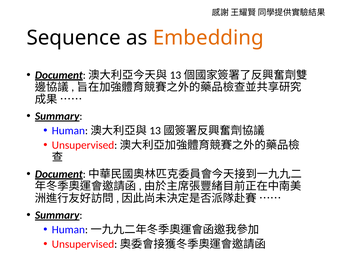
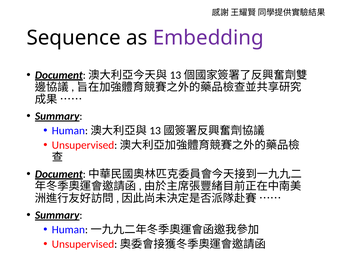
Embedding colour: orange -> purple
